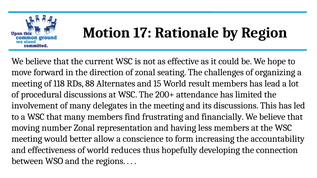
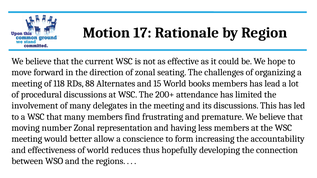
result: result -> books
financially: financially -> premature
